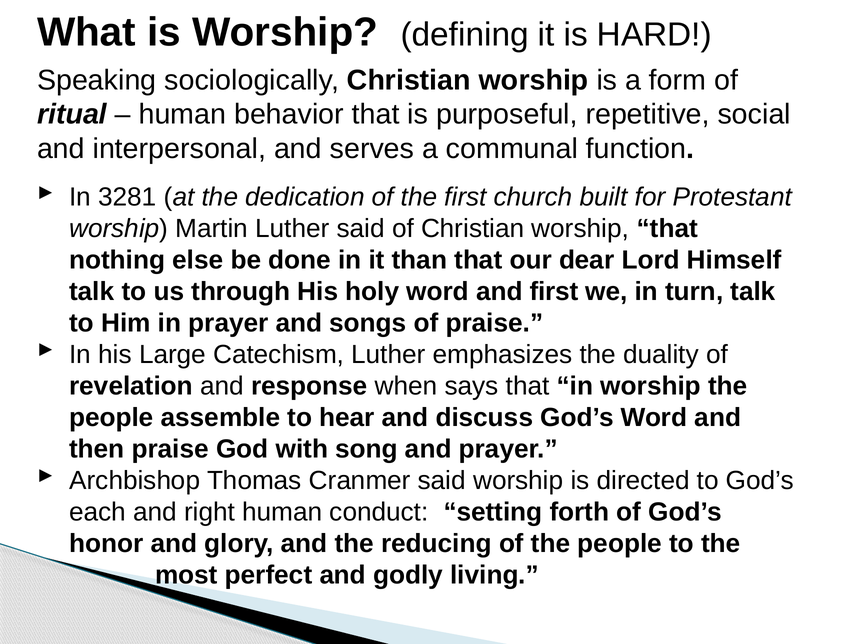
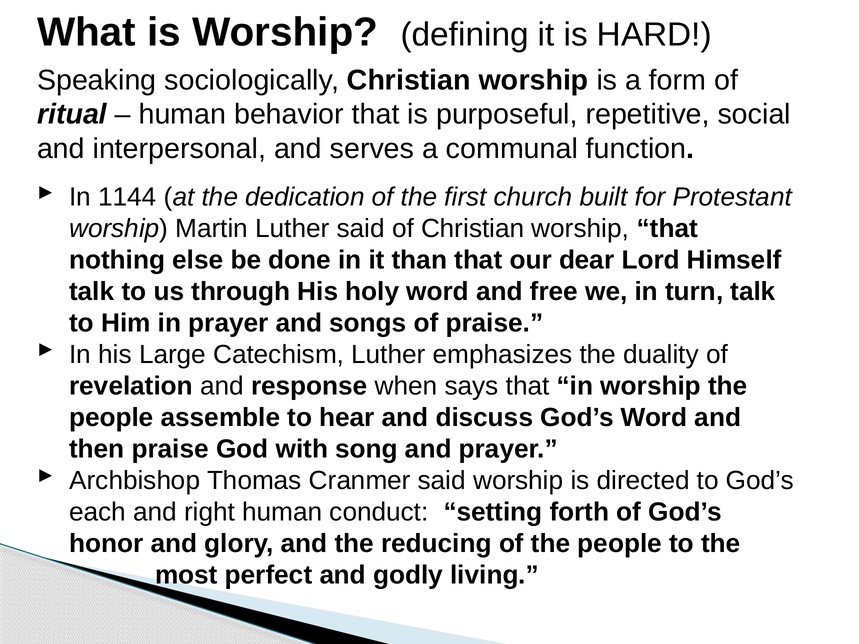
3281: 3281 -> 1144
and first: first -> free
